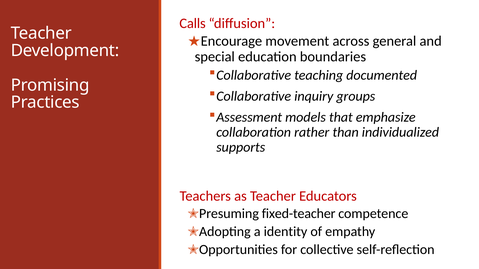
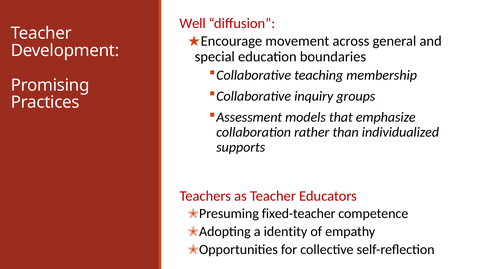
Calls: Calls -> Well
documented: documented -> membership
